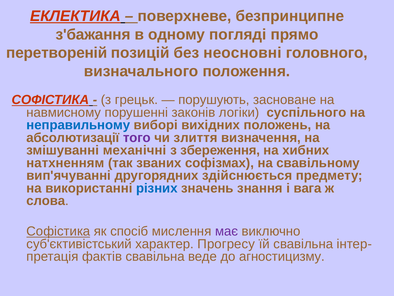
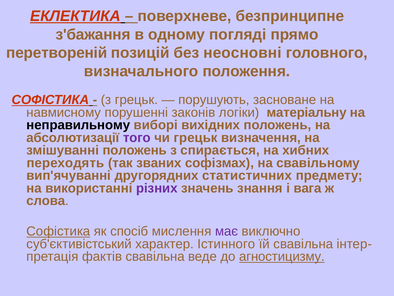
суспільного: суспільного -> матеріальну
неправильному colour: blue -> black
чи злиття: злиття -> грецьк
змішуванні механічні: механічні -> положень
збереження: збереження -> спирається
натхненням: натхненням -> переходять
здійснюється: здійснюється -> статистичних
різних colour: blue -> purple
Прогресу: Прогресу -> Істинного
агностицизму underline: none -> present
